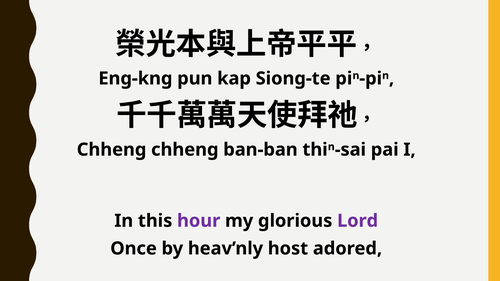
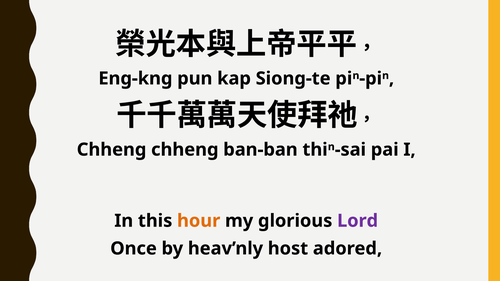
hour colour: purple -> orange
